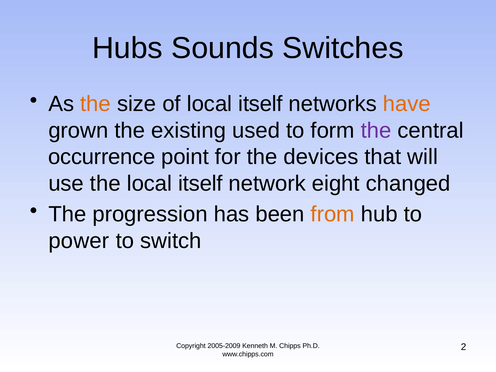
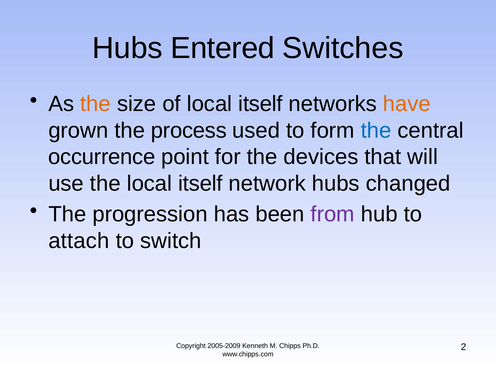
Sounds: Sounds -> Entered
existing: existing -> process
the at (376, 131) colour: purple -> blue
network eight: eight -> hubs
from colour: orange -> purple
power: power -> attach
